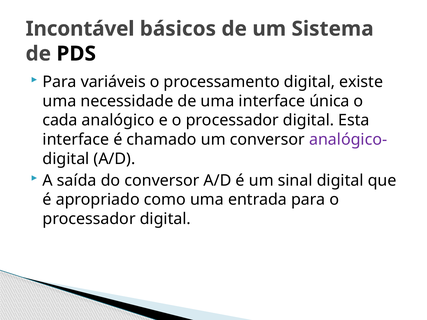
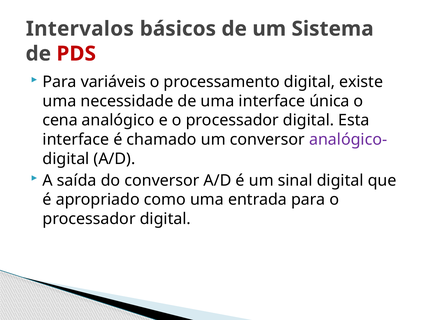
Incontável: Incontável -> Intervalos
PDS colour: black -> red
cada: cada -> cena
